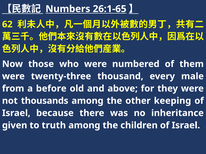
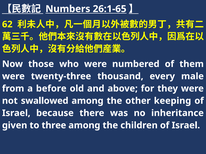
thousands: thousands -> swallowed
truth: truth -> three
